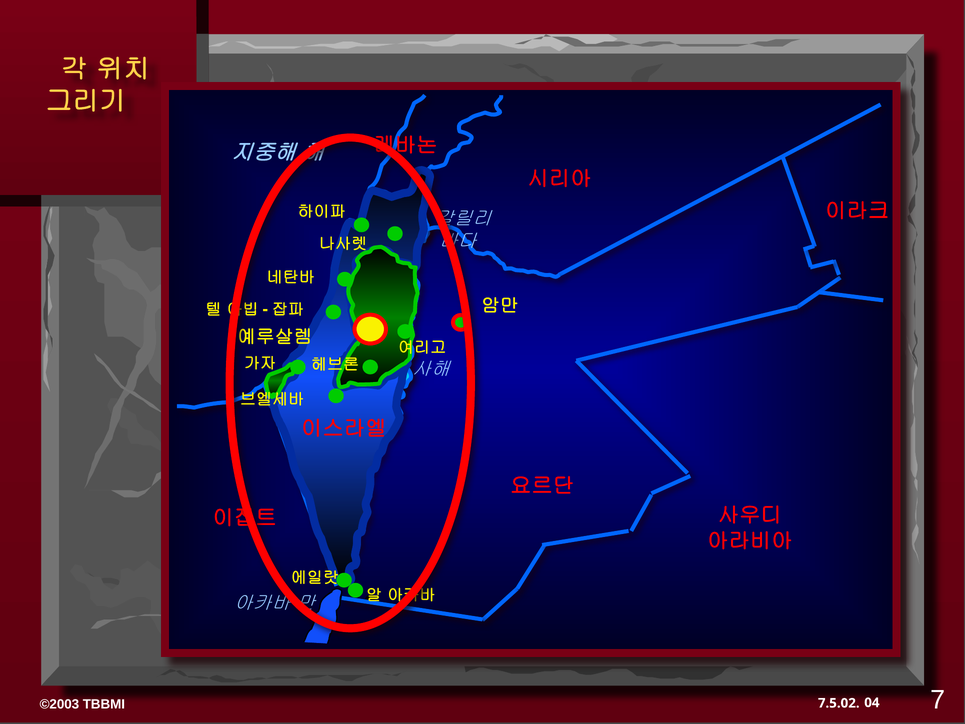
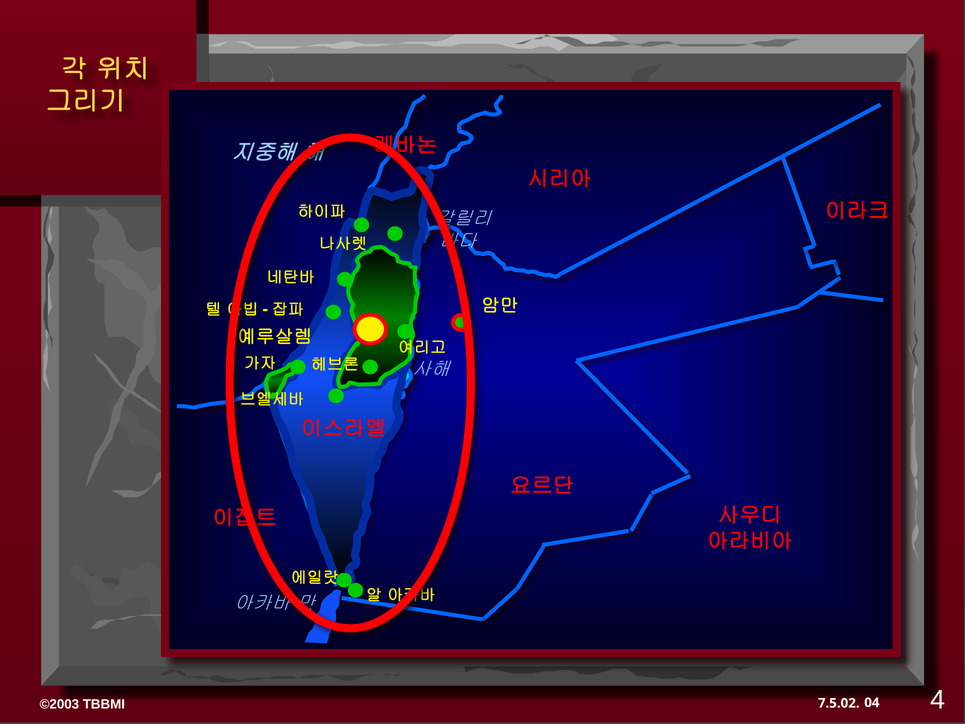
7: 7 -> 4
